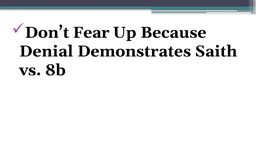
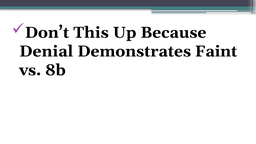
Fear: Fear -> This
Saith: Saith -> Faint
